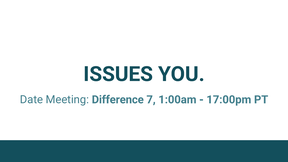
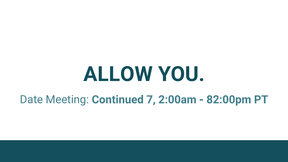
ISSUES: ISSUES -> ALLOW
Difference: Difference -> Continued
1:00am: 1:00am -> 2:00am
17:00pm: 17:00pm -> 82:00pm
